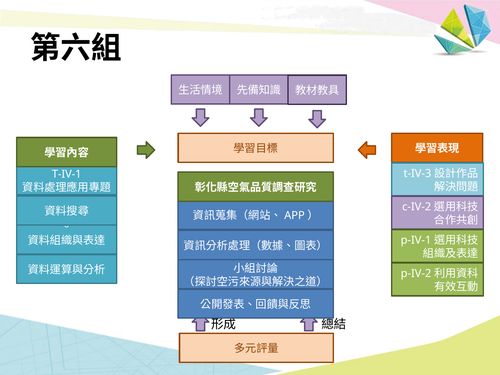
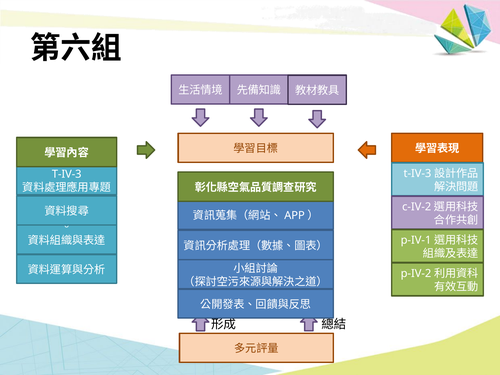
T-IV-1: T-IV-1 -> T-IV-3
